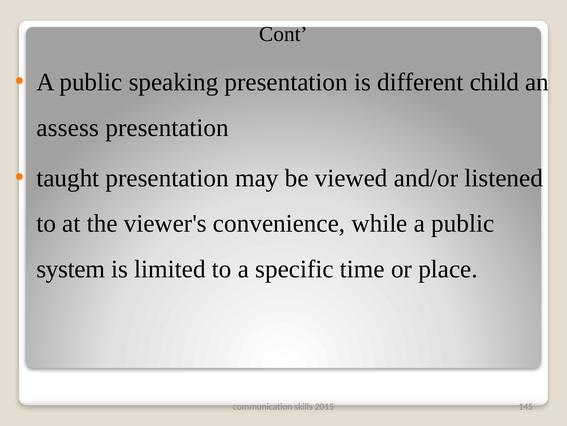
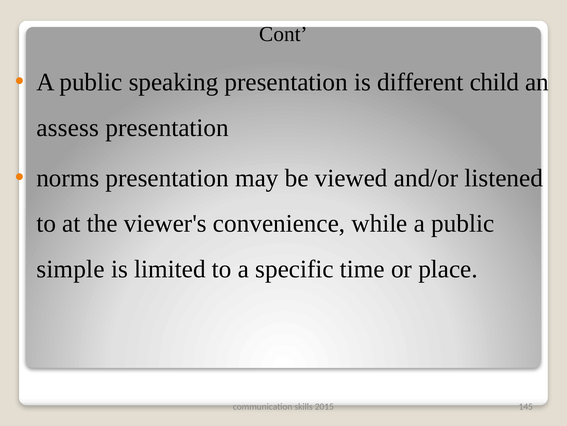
taught: taught -> norms
system: system -> simple
